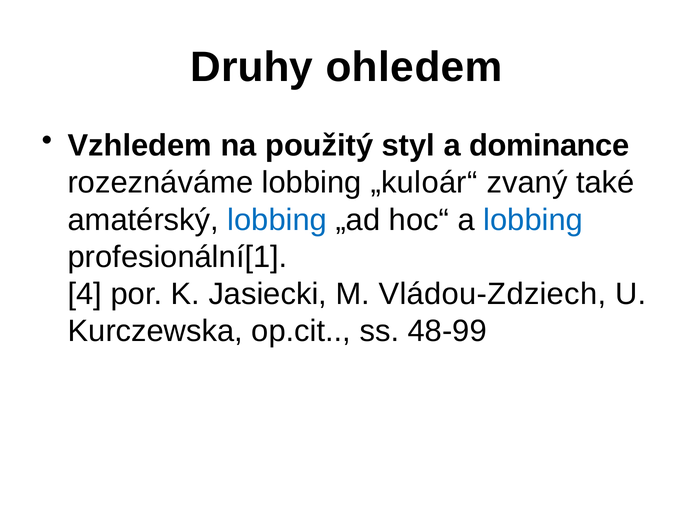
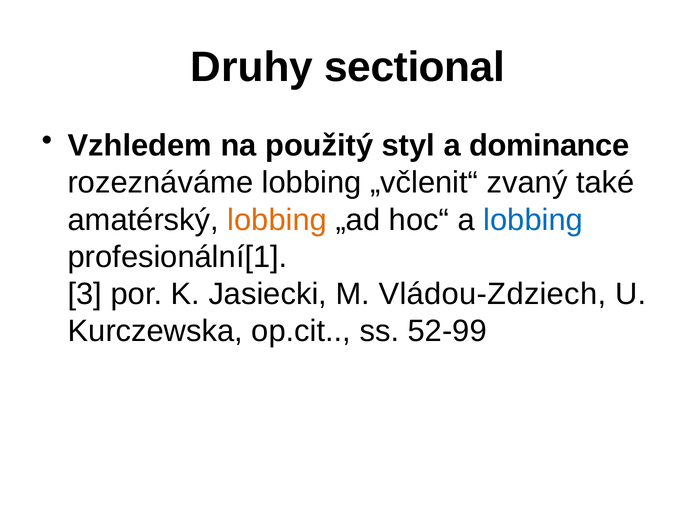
ohledem: ohledem -> sectional
„kuloár“: „kuloár“ -> „včlenit“
lobbing at (277, 220) colour: blue -> orange
4: 4 -> 3
48-99: 48-99 -> 52-99
